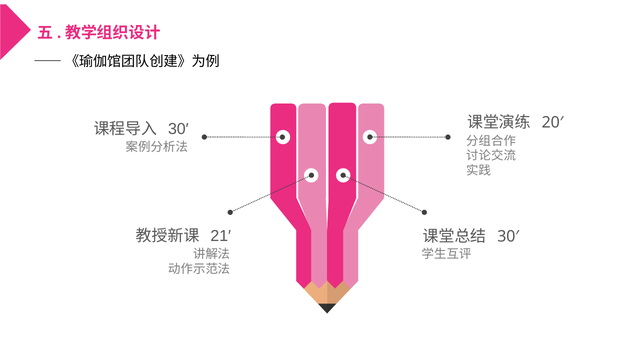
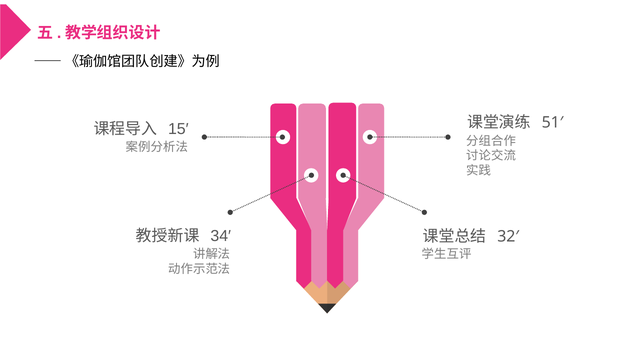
20′: 20′ -> 51′
30′ at (178, 129): 30′ -> 15′
21′: 21′ -> 34′
30′ at (508, 237): 30′ -> 32′
